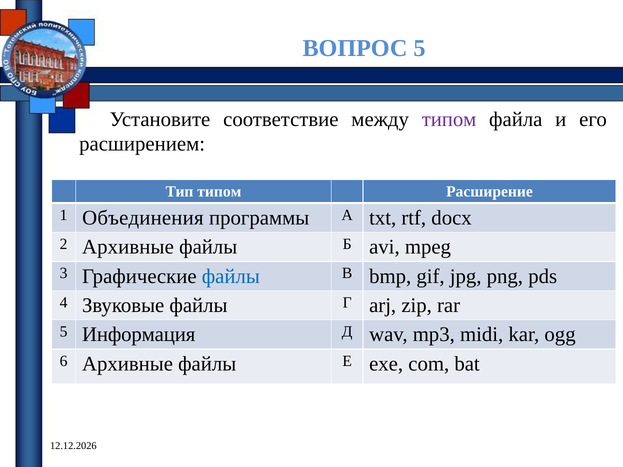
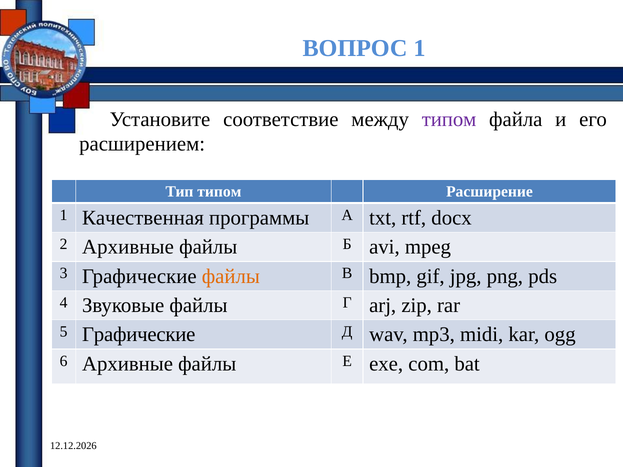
ВОПРОС 5: 5 -> 1
Объединения: Объединения -> Качественная
файлы at (231, 276) colour: blue -> orange
5 Информация: Информация -> Графические
